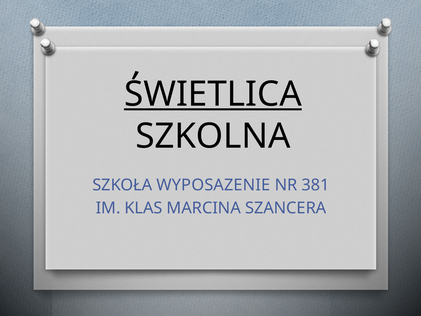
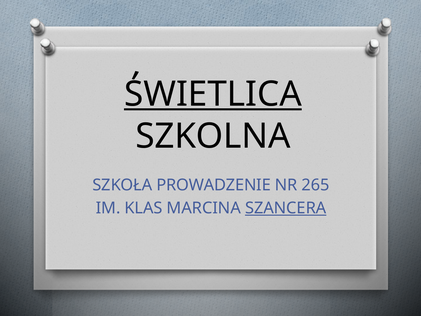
WYPOSAZENIE: WYPOSAZENIE -> PROWADZENIE
381: 381 -> 265
SZANCERA underline: none -> present
